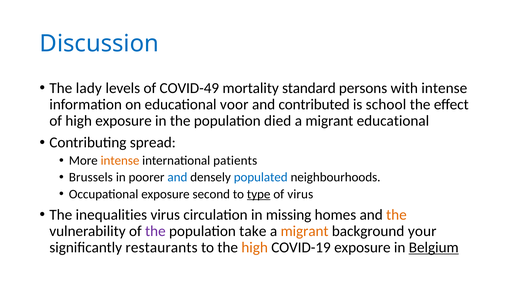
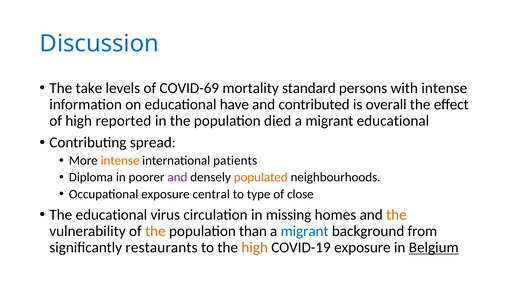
lady: lady -> take
COVID-49: COVID-49 -> COVID-69
voor: voor -> have
school: school -> overall
high exposure: exposure -> reported
Brussels: Brussels -> Diploma
and at (177, 177) colour: blue -> purple
populated colour: blue -> orange
second: second -> central
type underline: present -> none
of virus: virus -> close
The inequalities: inequalities -> educational
the at (155, 231) colour: purple -> orange
take: take -> than
migrant at (305, 231) colour: orange -> blue
your: your -> from
